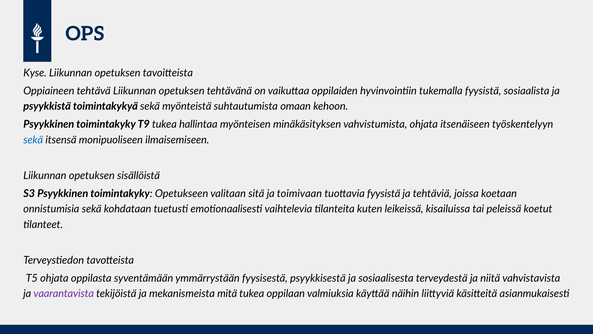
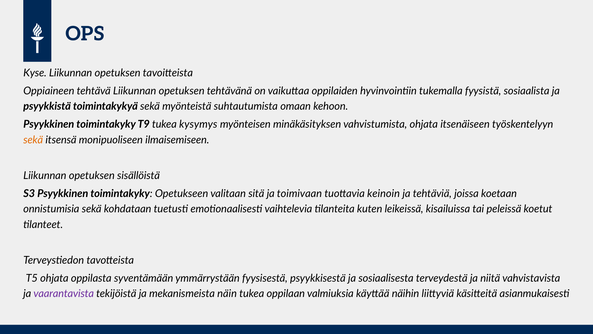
hallintaa: hallintaa -> kysymys
sekä at (33, 140) colour: blue -> orange
tuottavia fyysistä: fyysistä -> keinoin
mitä: mitä -> näin
